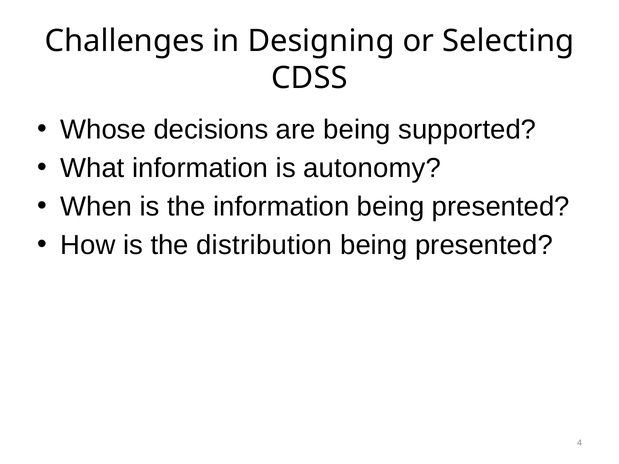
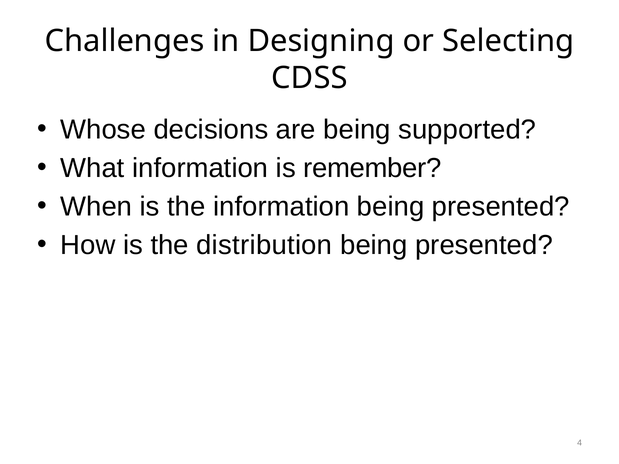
autonomy: autonomy -> remember
